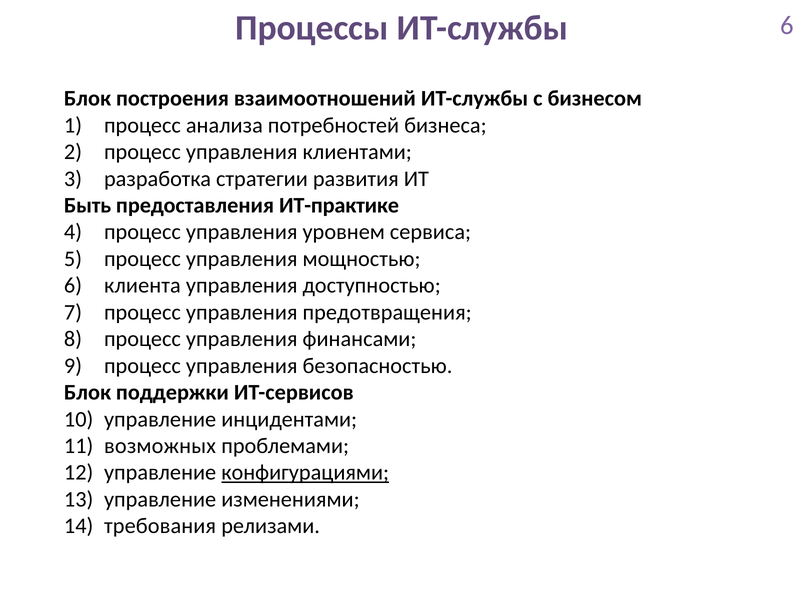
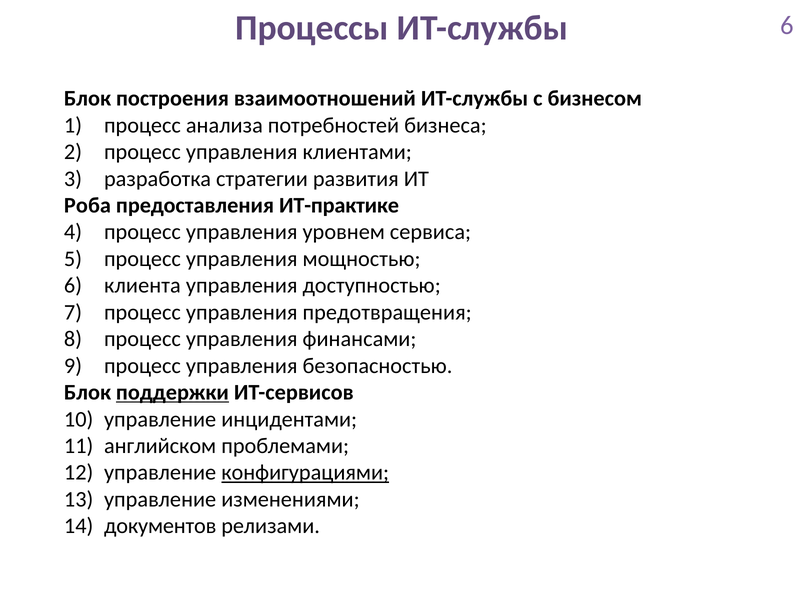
Быть: Быть -> Роба
поддержки underline: none -> present
возможных: возможных -> английском
требования: требования -> документов
